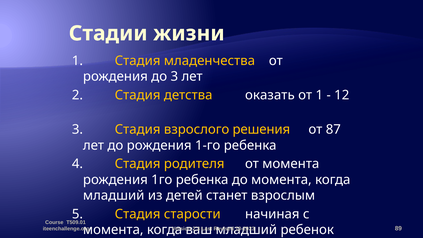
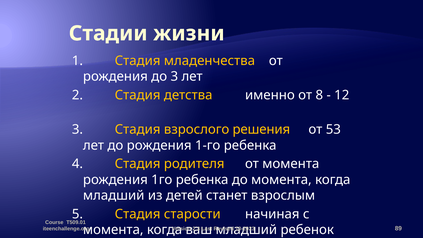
оказать: оказать -> именно
от 1: 1 -> 8
87: 87 -> 53
